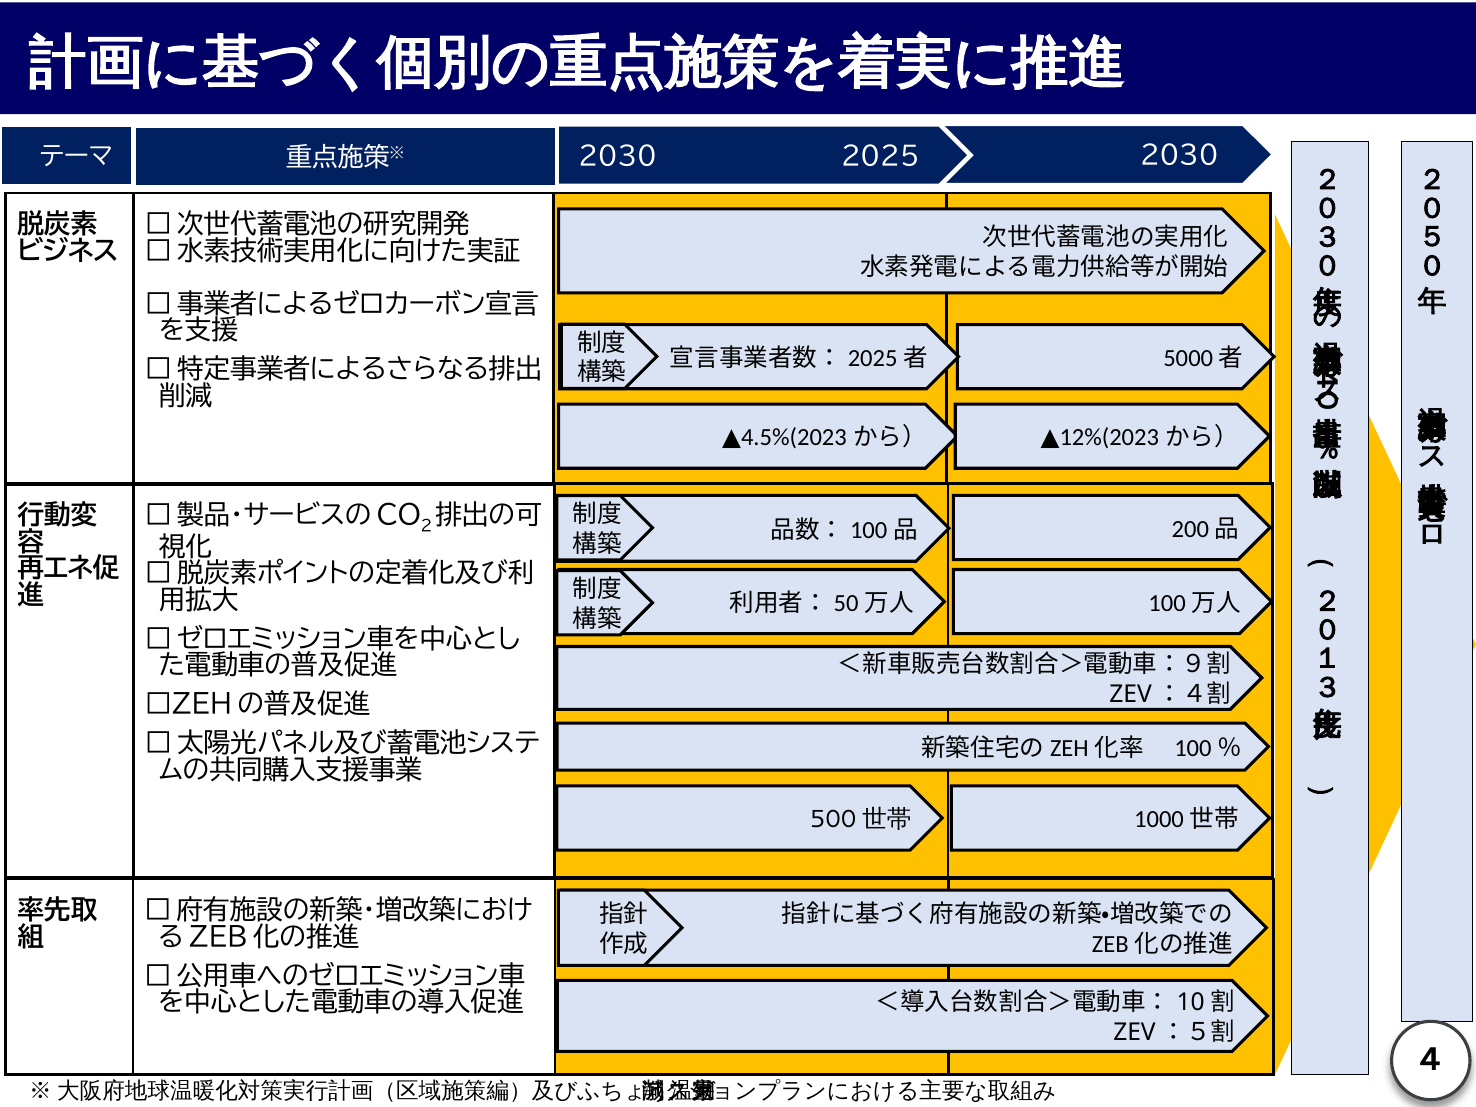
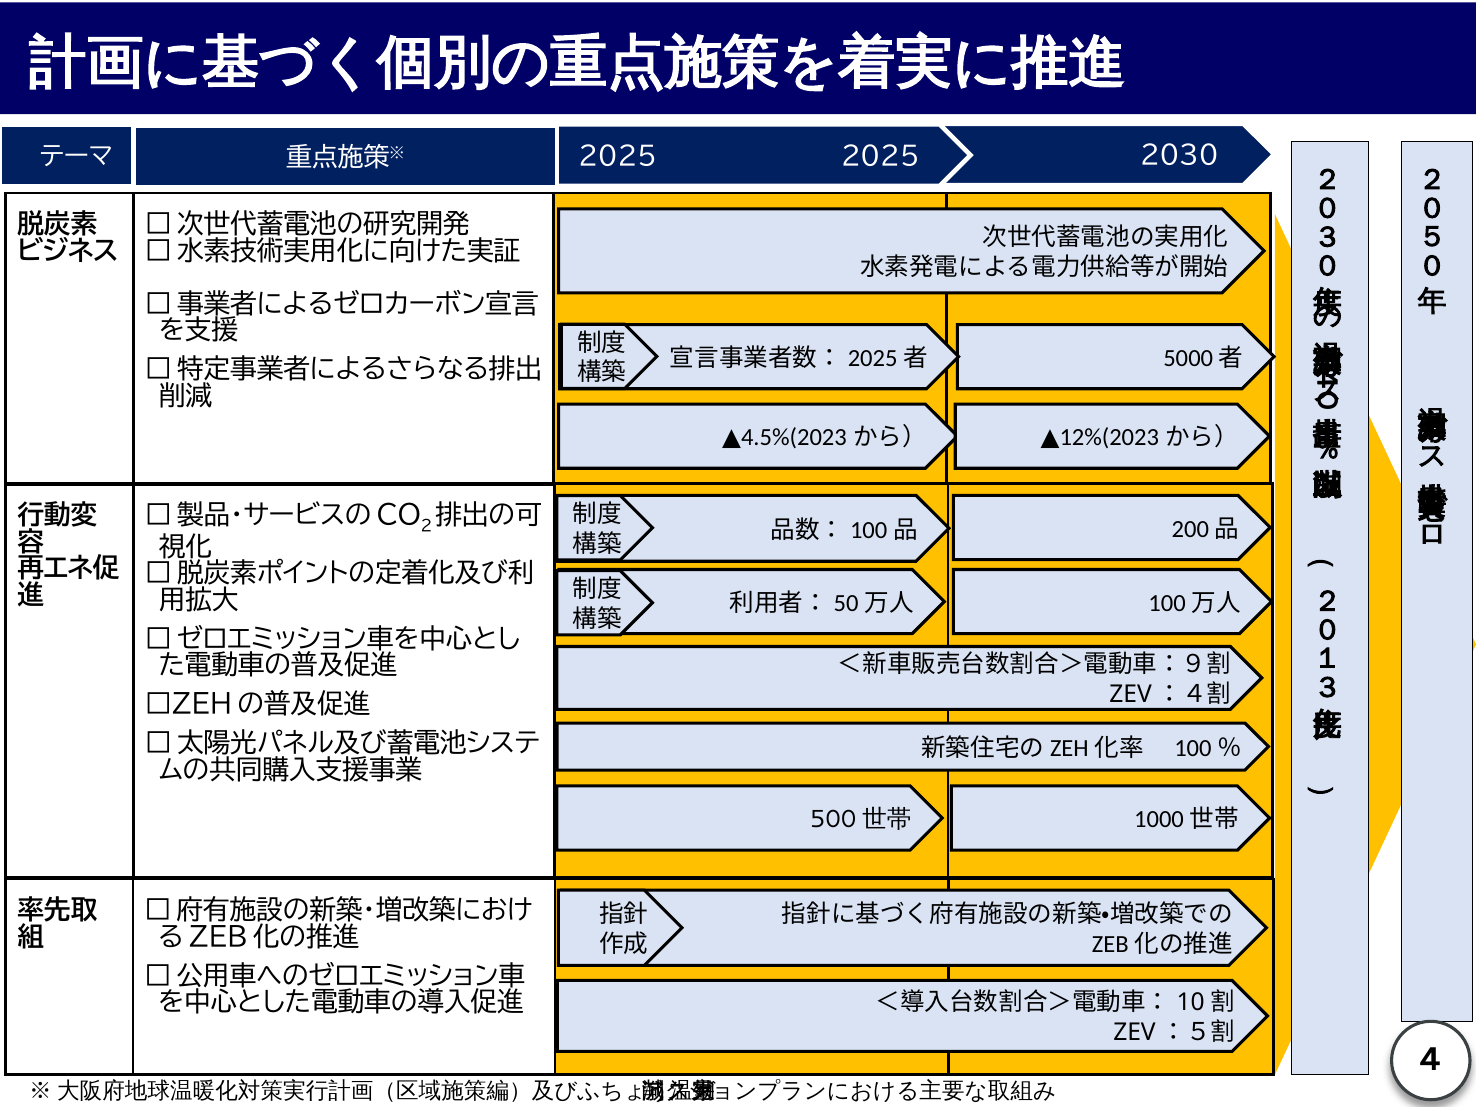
2030 at (618, 157): 2030 -> 2025
